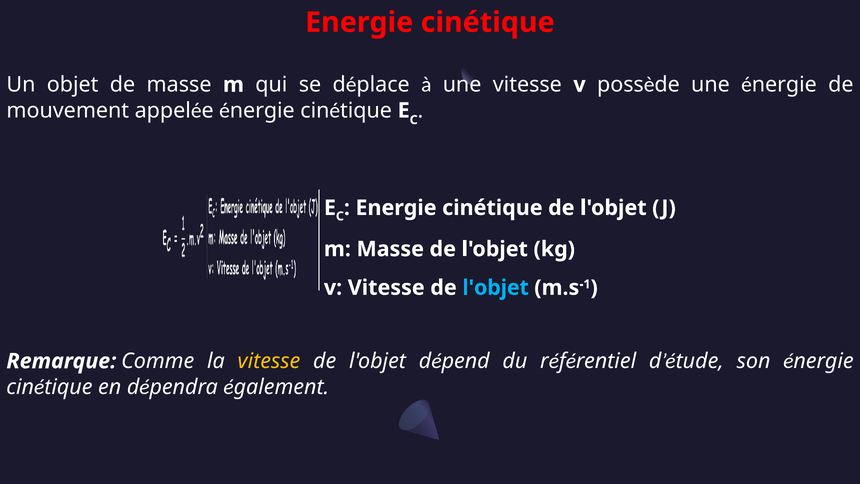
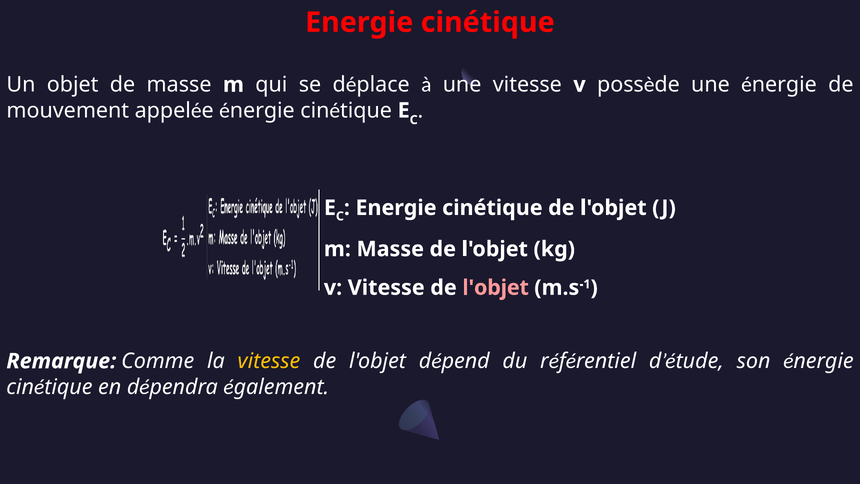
l'objet at (496, 288) colour: light blue -> pink
